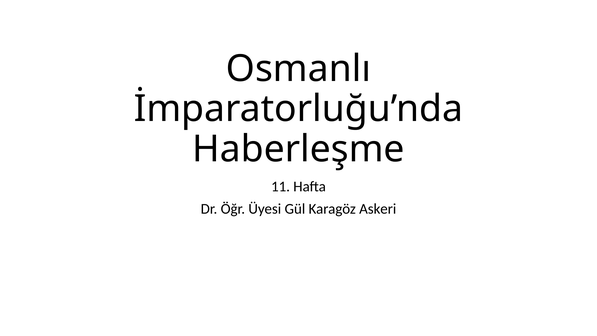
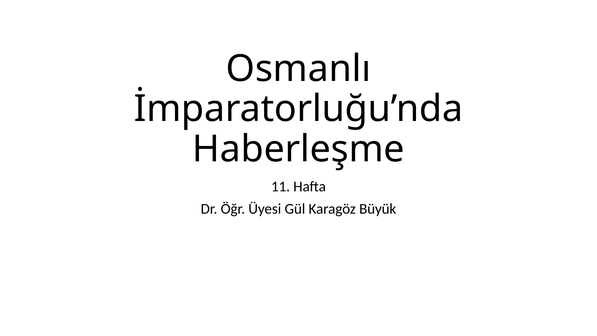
Askeri: Askeri -> Büyük
